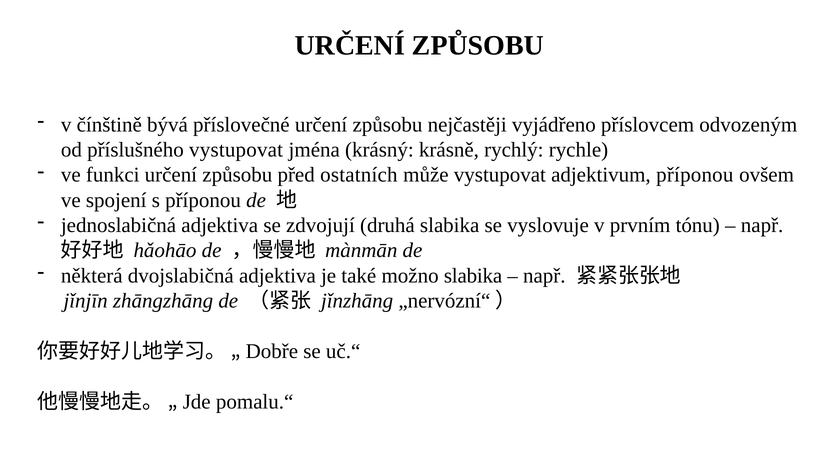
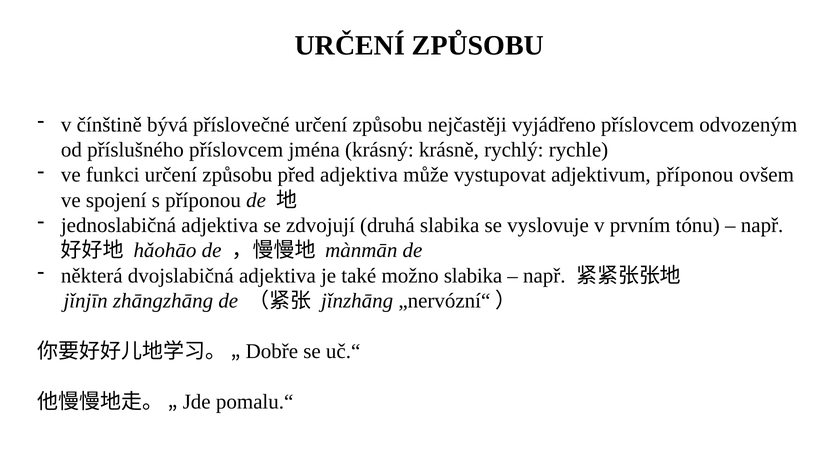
příslušného vystupovat: vystupovat -> příslovcem
před ostatních: ostatních -> adjektiva
